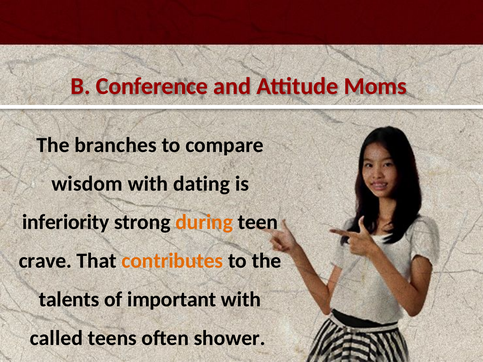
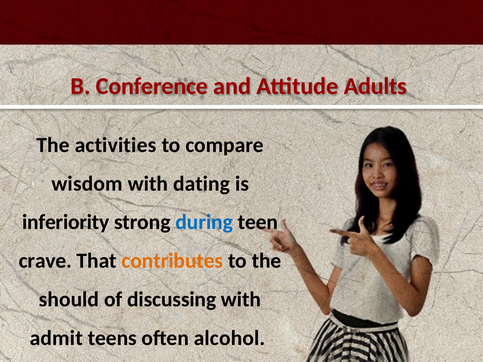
Moms: Moms -> Adults
branches: branches -> activities
during colour: orange -> blue
talents: talents -> should
important: important -> discussing
called: called -> admit
shower: shower -> alcohol
